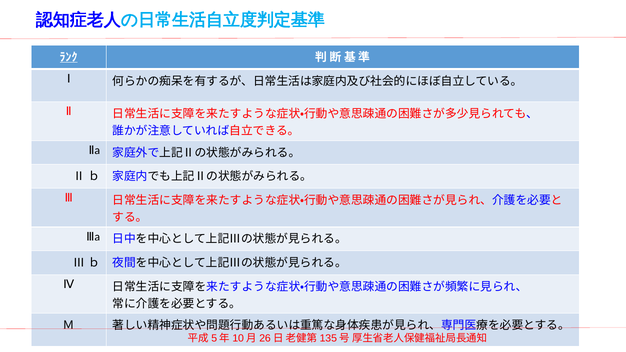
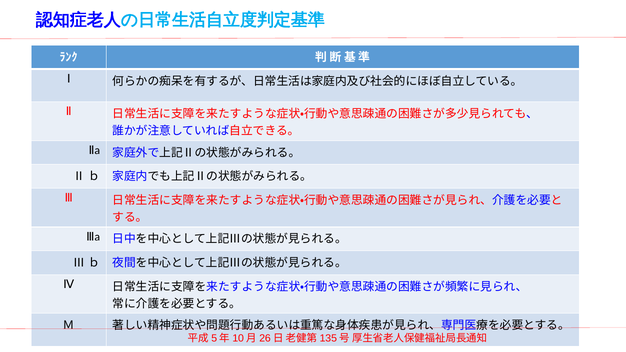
ﾗﾝｸ underline: present -> none
